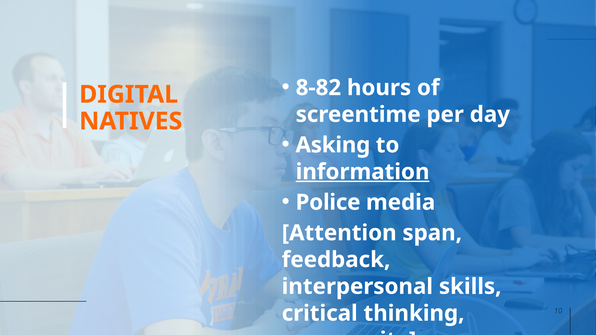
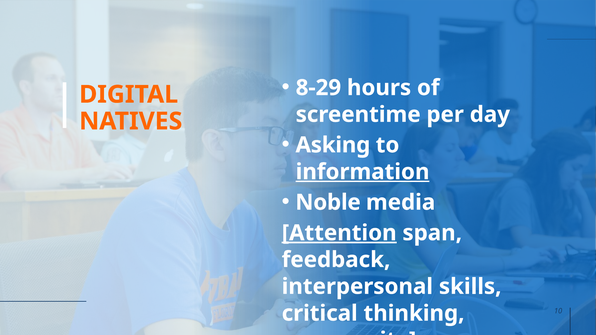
8-82: 8-82 -> 8-29
Police: Police -> Noble
Attention underline: none -> present
